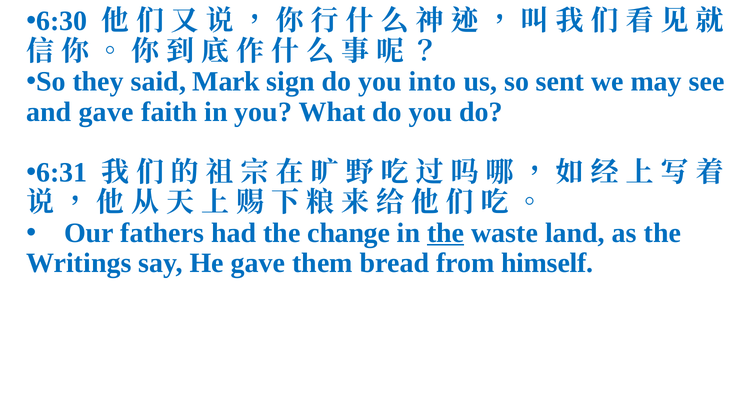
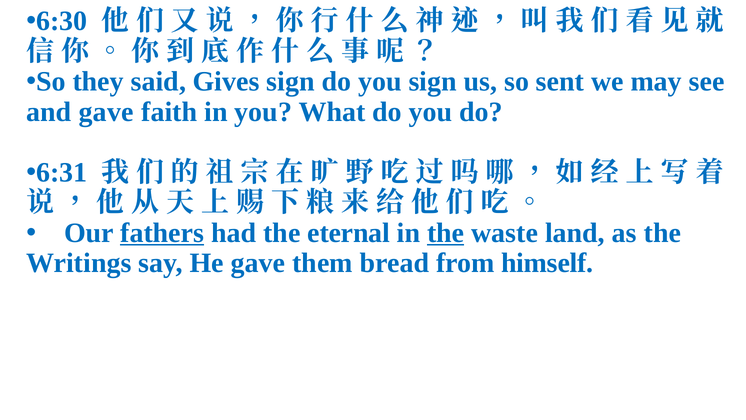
Mark: Mark -> Gives
you into: into -> sign
fathers underline: none -> present
change: change -> eternal
